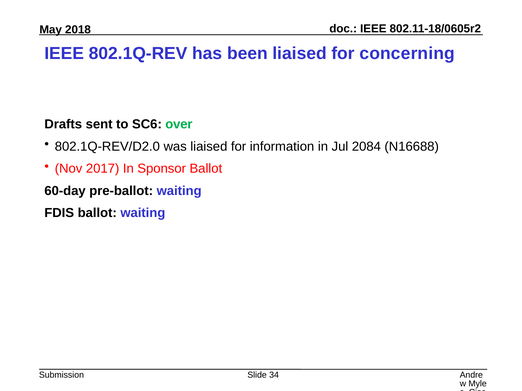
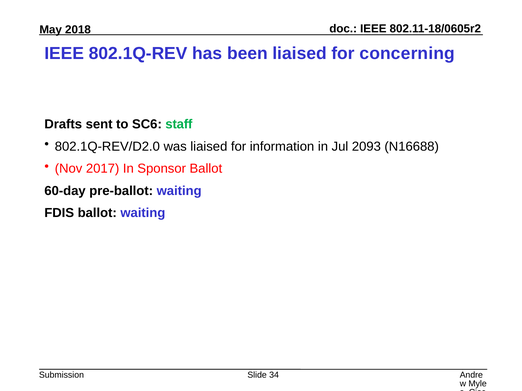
over: over -> staff
2084: 2084 -> 2093
